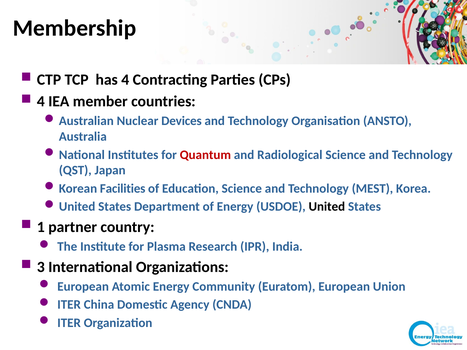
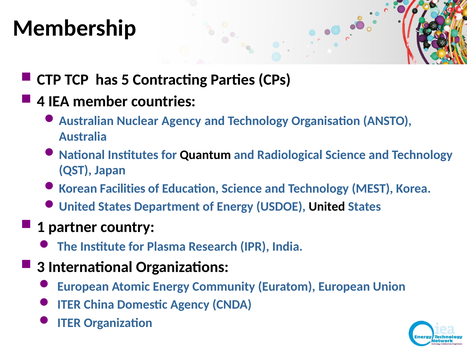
has 4: 4 -> 5
Nuclear Devices: Devices -> Agency
Quantum colour: red -> black
